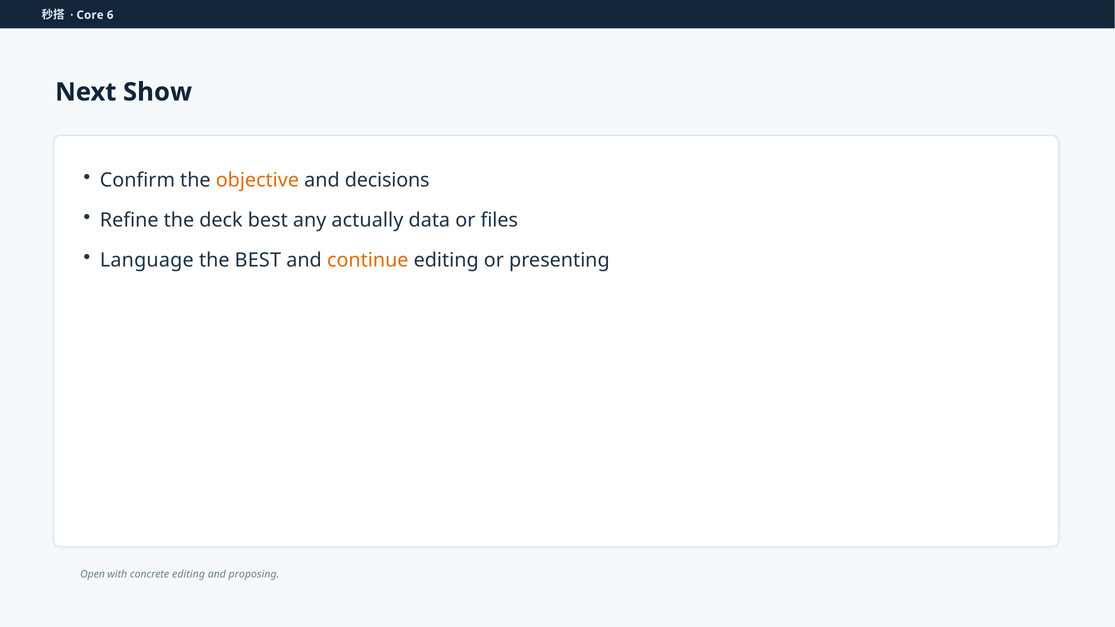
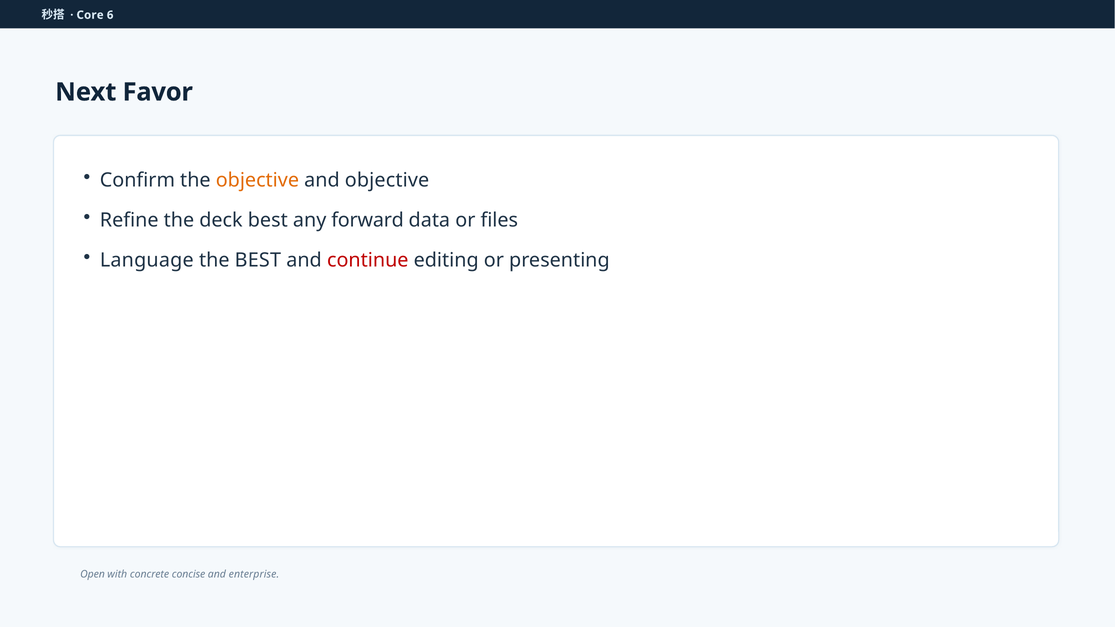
Show: Show -> Favor
and decisions: decisions -> objective
actually: actually -> forward
continue colour: orange -> red
concrete editing: editing -> concise
proposing: proposing -> enterprise
